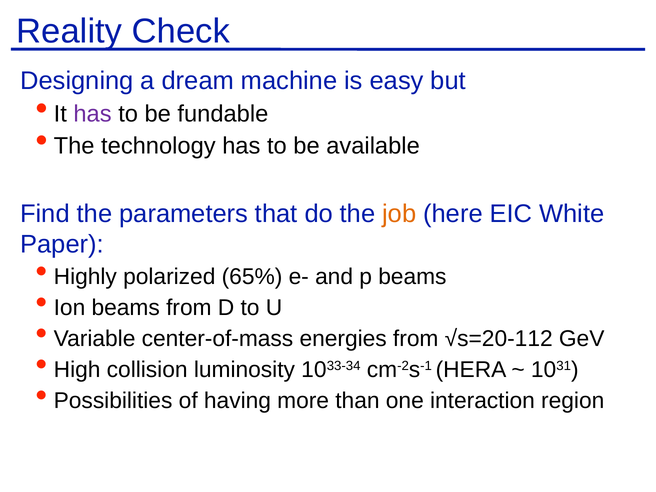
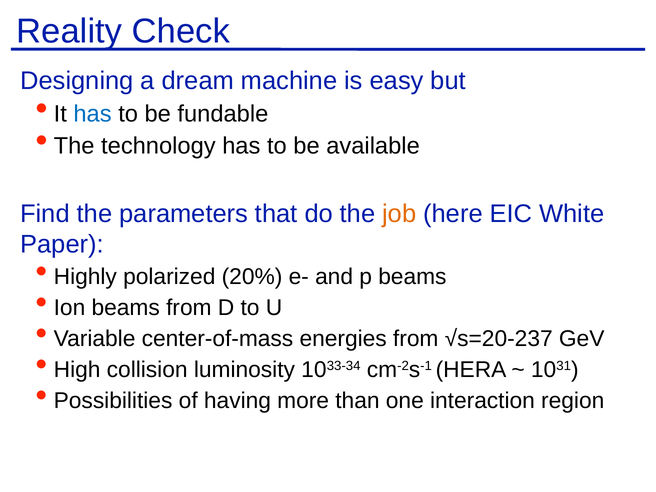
has at (93, 114) colour: purple -> blue
65%: 65% -> 20%
√s=20-112: √s=20-112 -> √s=20-237
